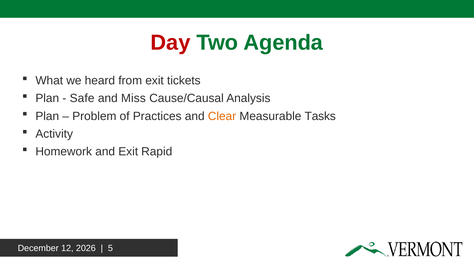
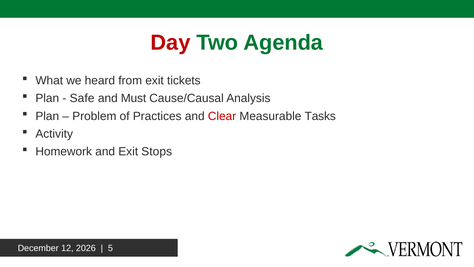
Miss: Miss -> Must
Clear colour: orange -> red
Rapid: Rapid -> Stops
